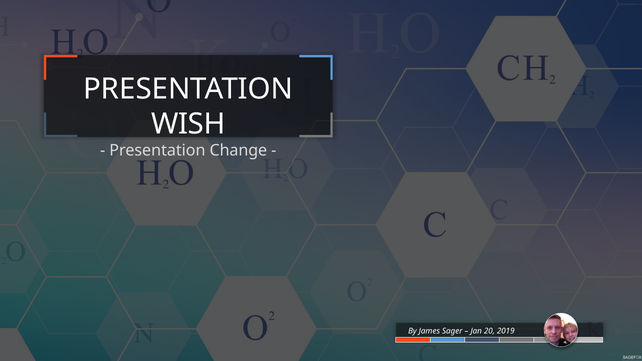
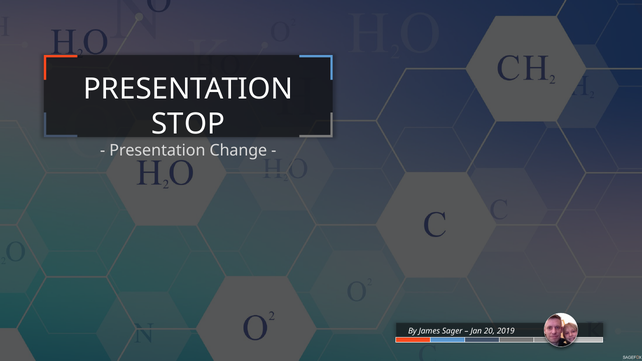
WISH: WISH -> STOP
